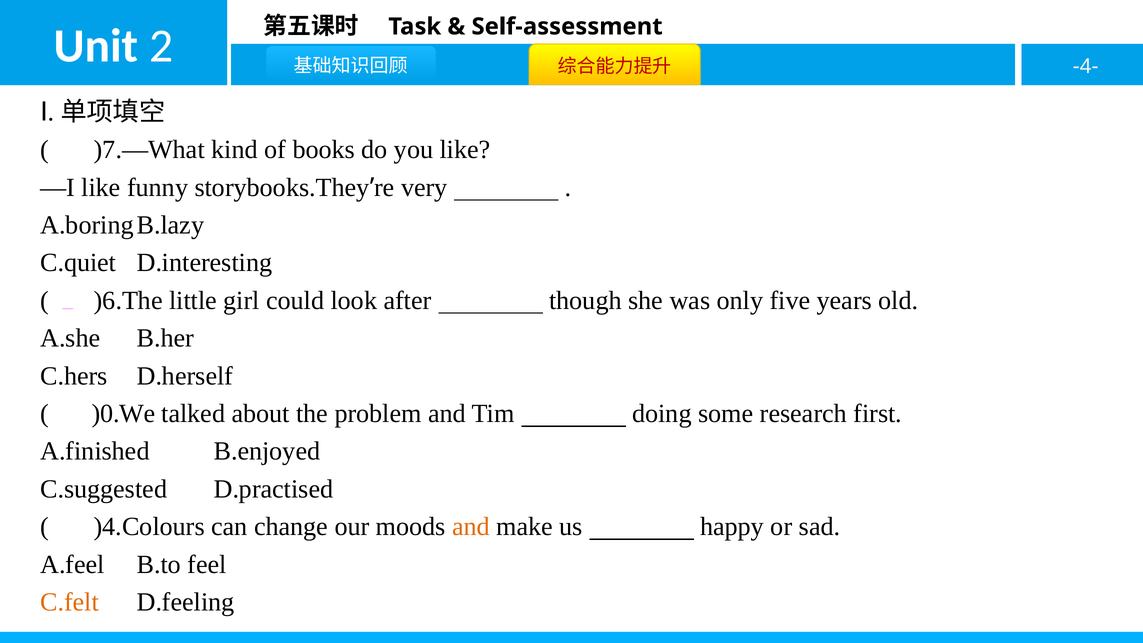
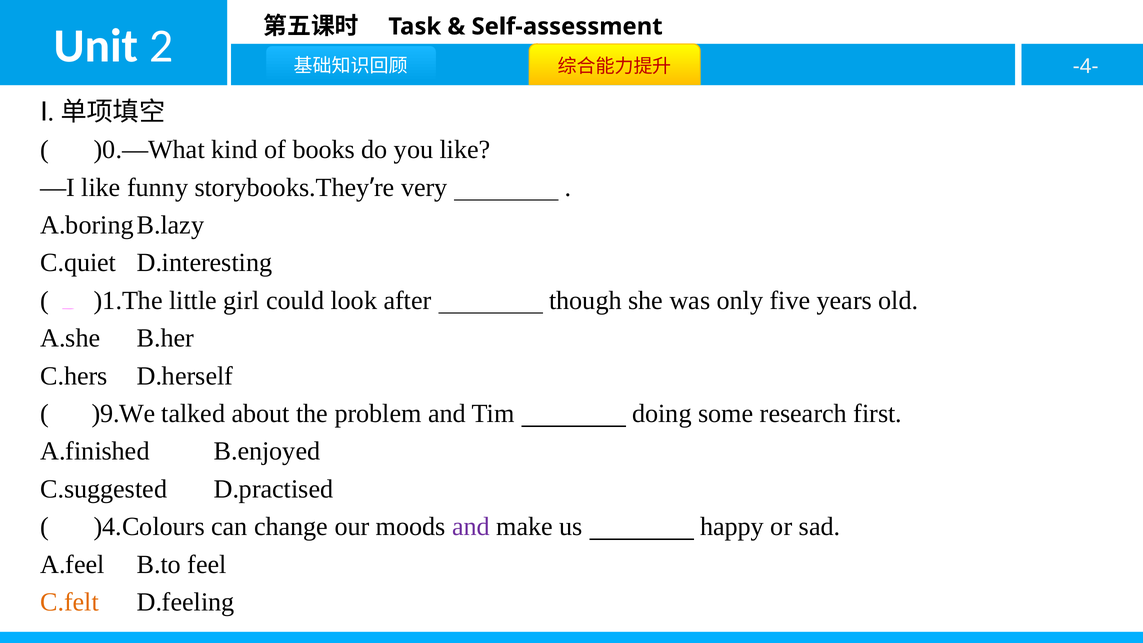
)7.—What: )7.—What -> )0.—What
)6.The: )6.The -> )1.The
)0.We: )0.We -> )9.We
and at (471, 527) colour: orange -> purple
